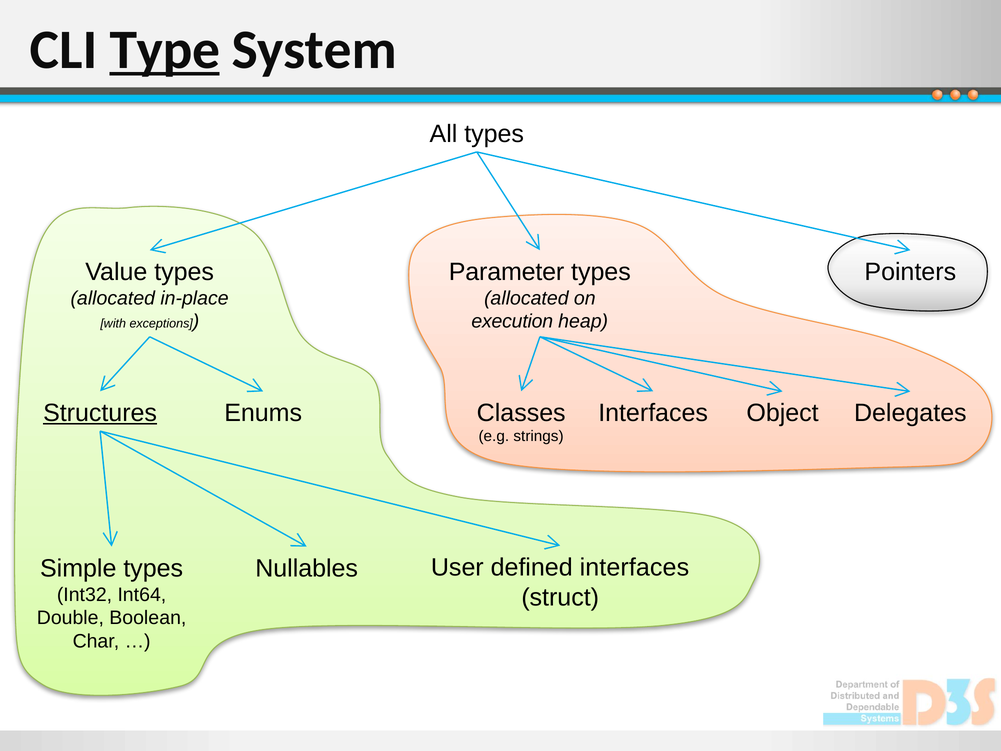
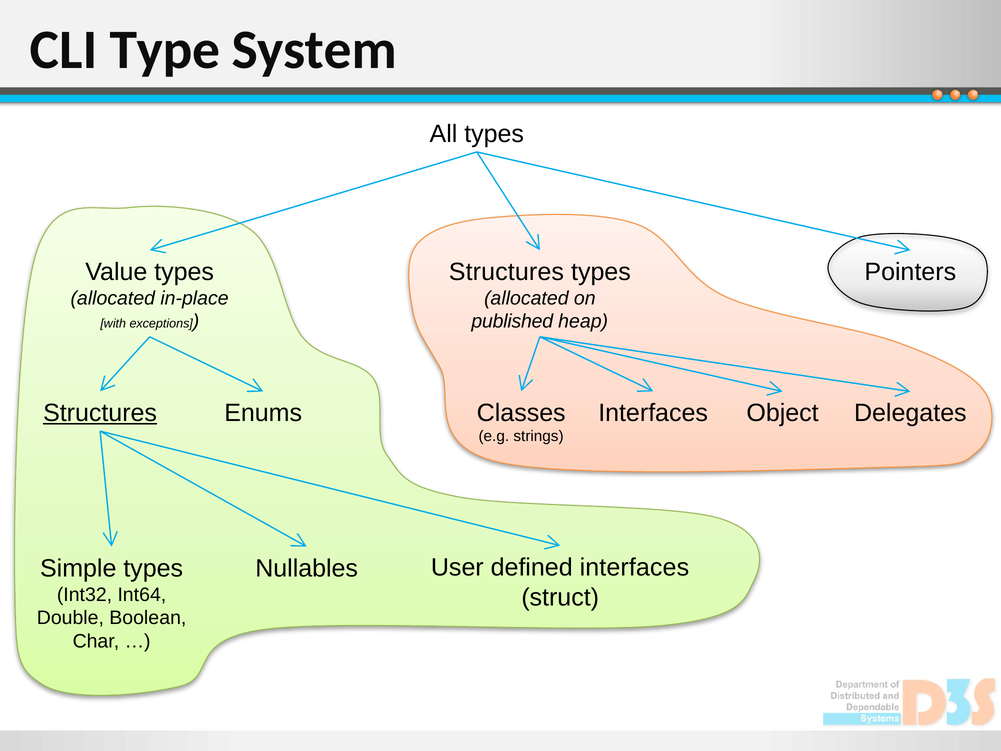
Type underline: present -> none
Parameter at (507, 272): Parameter -> Structures
execution: execution -> published
